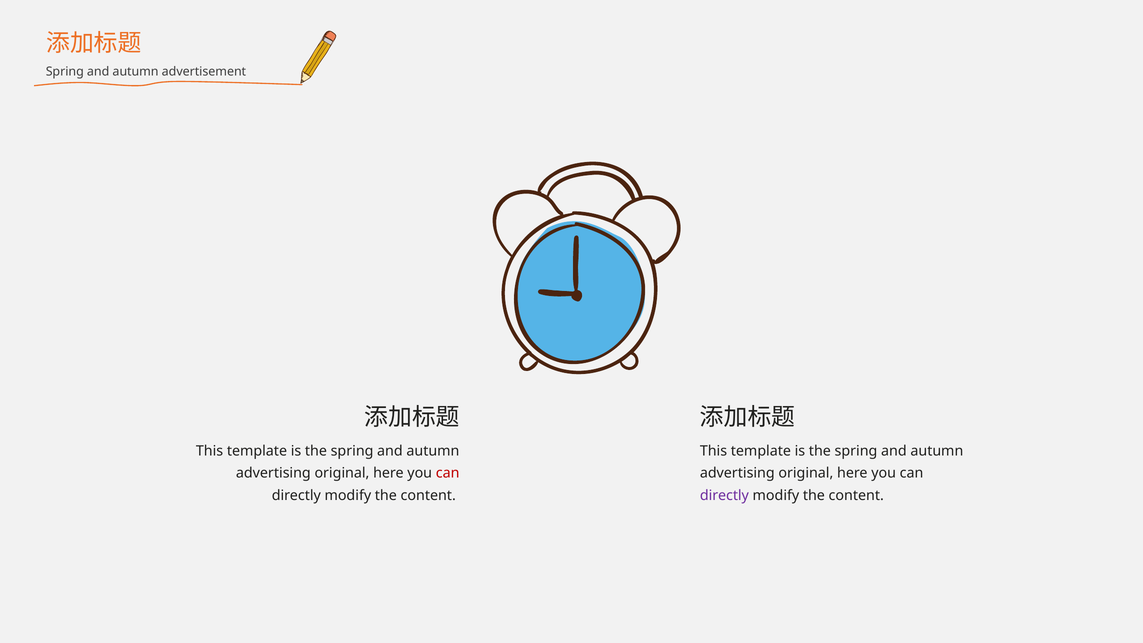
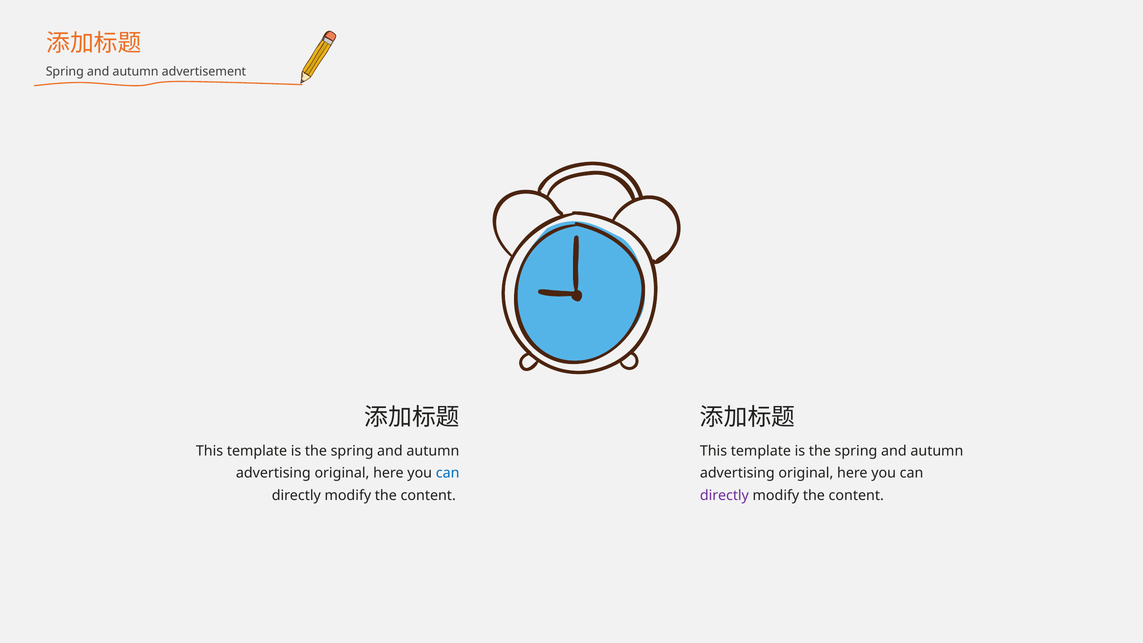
can at (448, 473) colour: red -> blue
